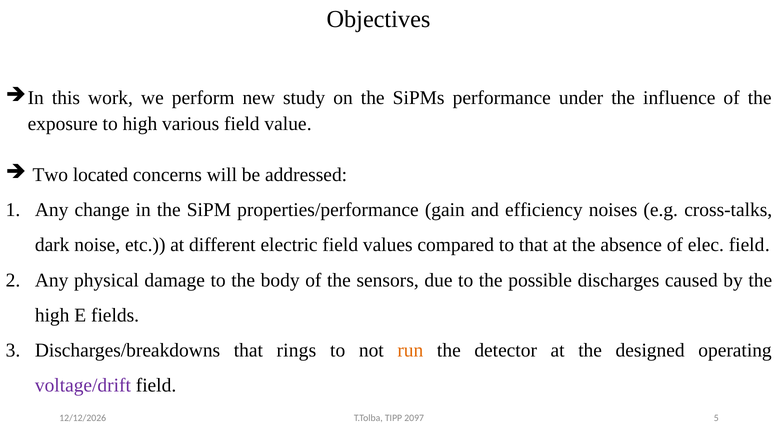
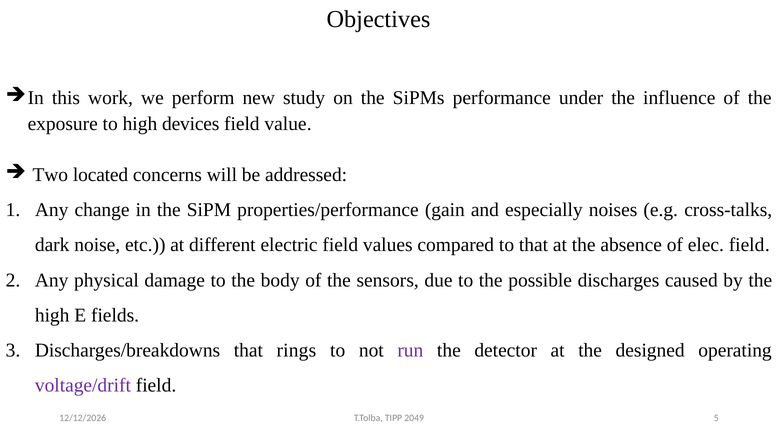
various: various -> devices
efficiency: efficiency -> especially
run colour: orange -> purple
2097: 2097 -> 2049
